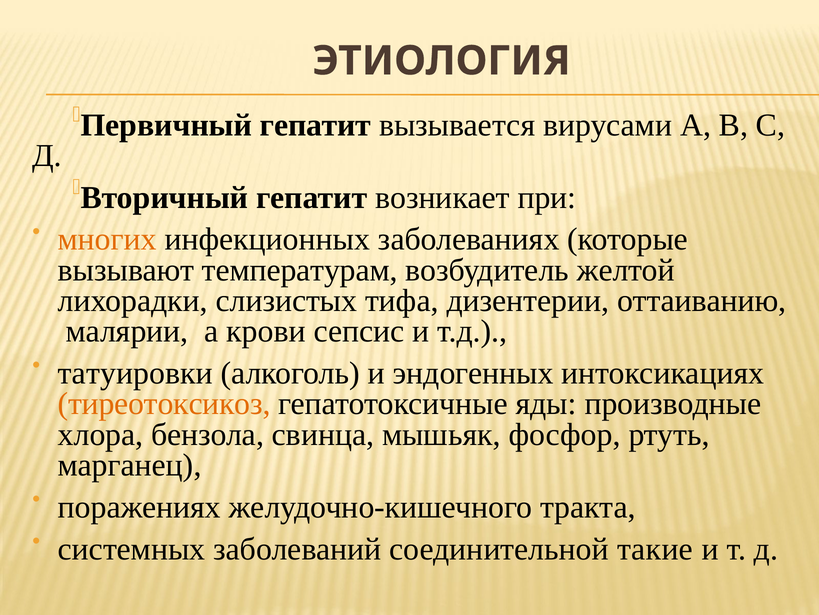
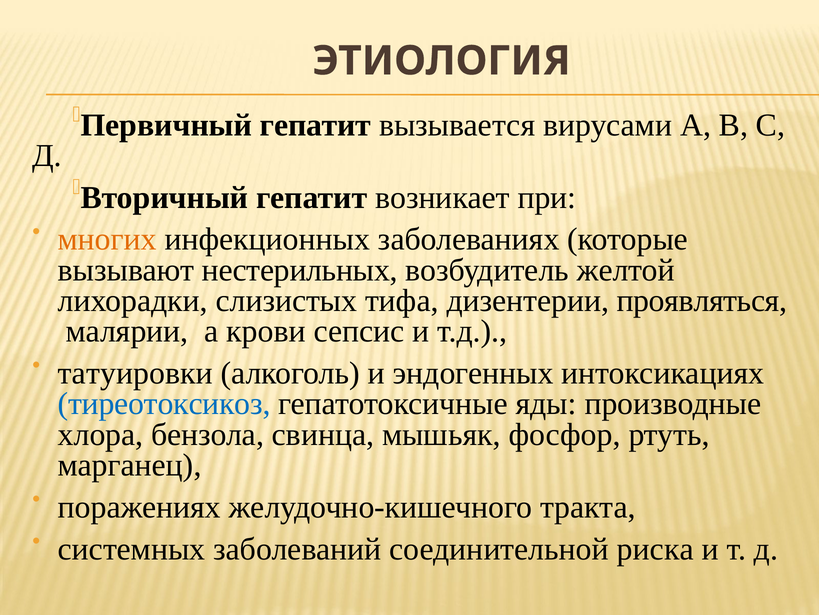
температурам: температурам -> нестерильных
оттаиванию: оттаиванию -> проявляться
тиреотоксикоз colour: orange -> blue
такие: такие -> риска
